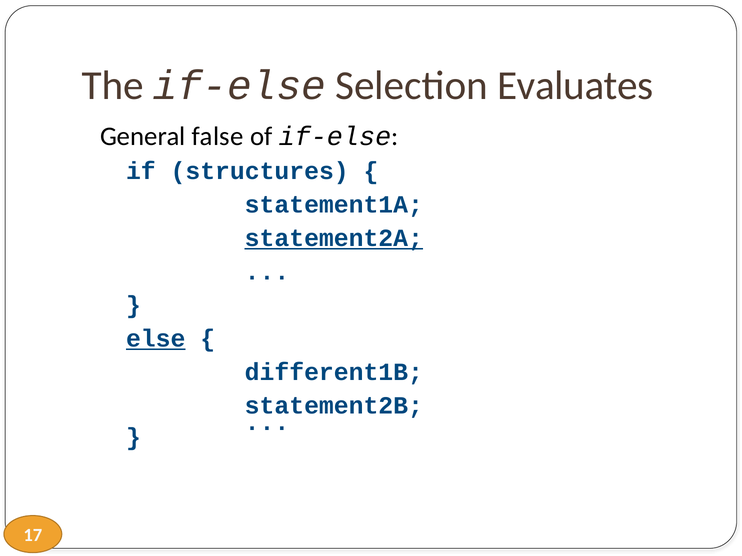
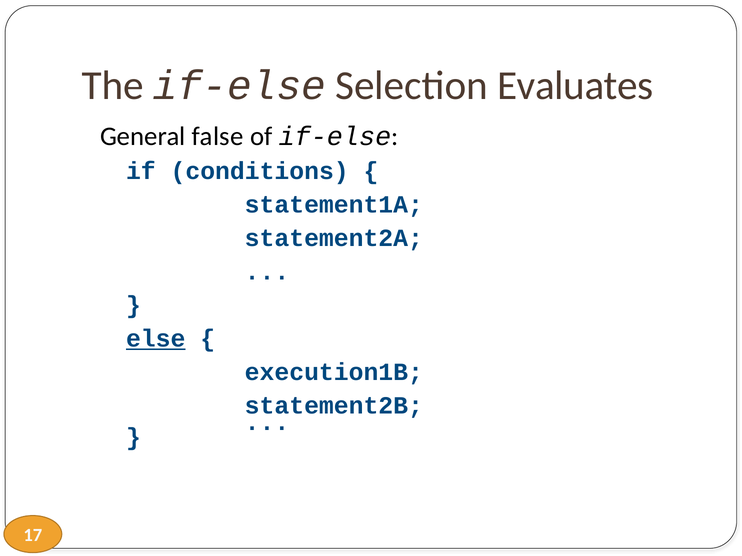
structures: structures -> conditions
statement2A underline: present -> none
different1B: different1B -> execution1B
